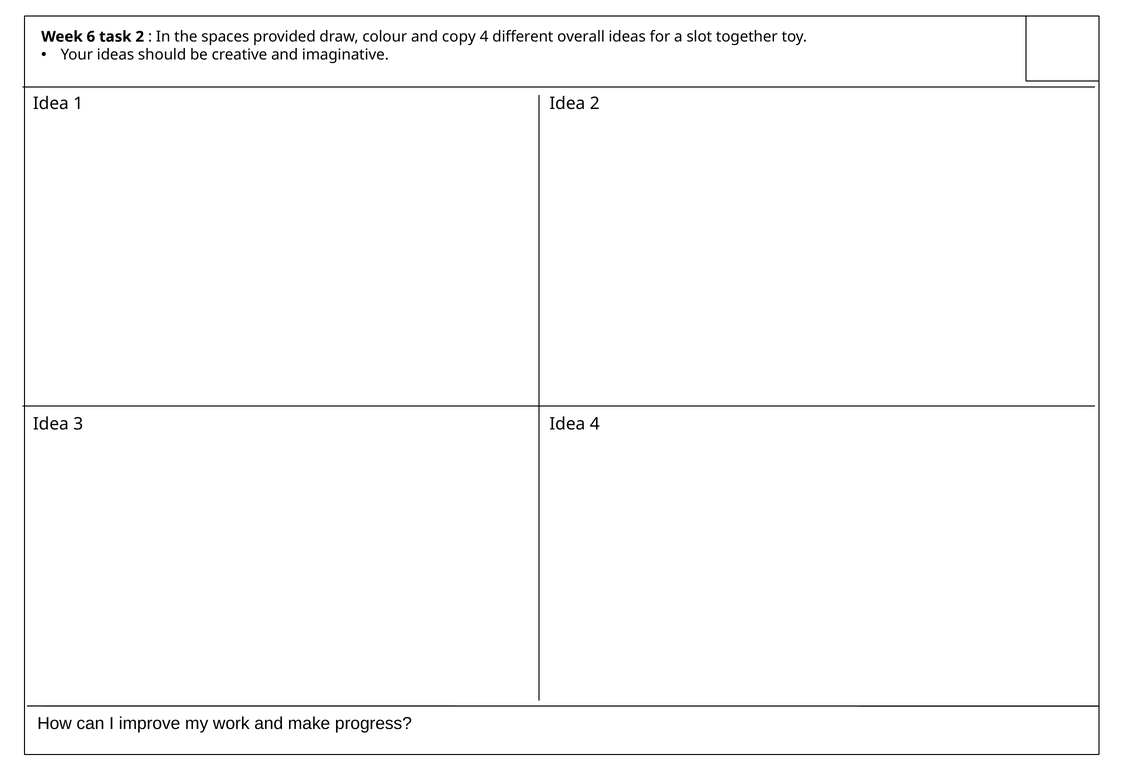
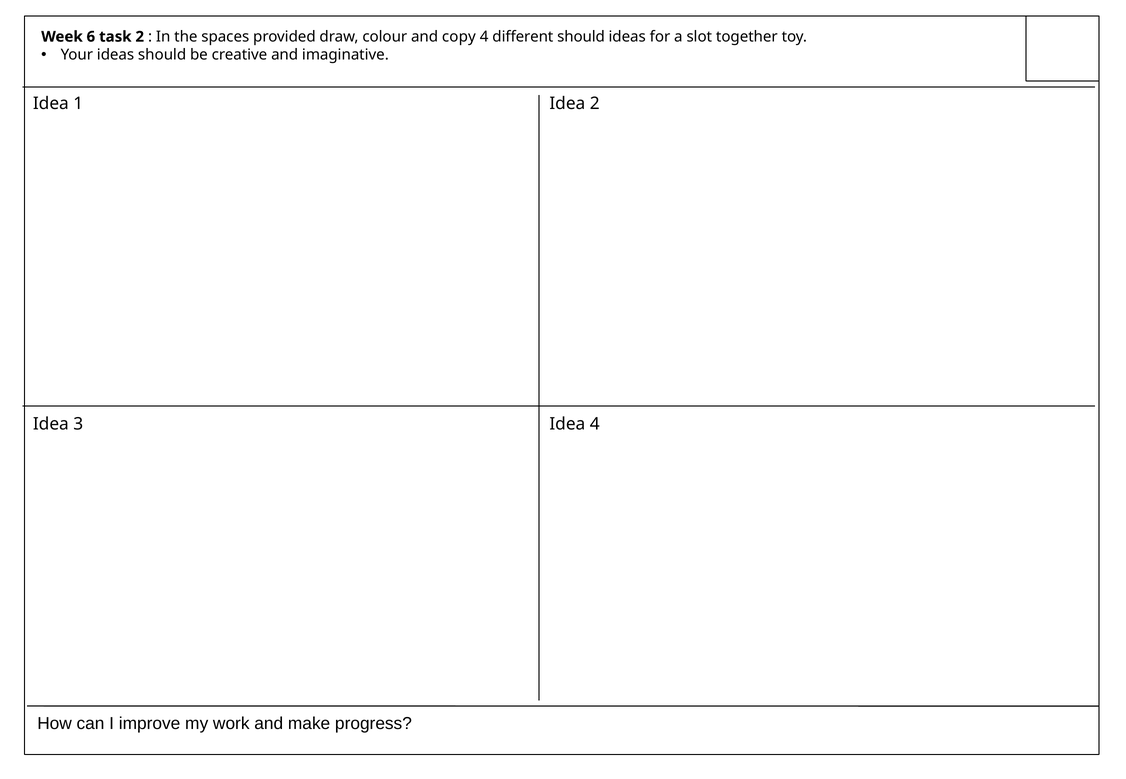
different overall: overall -> should
